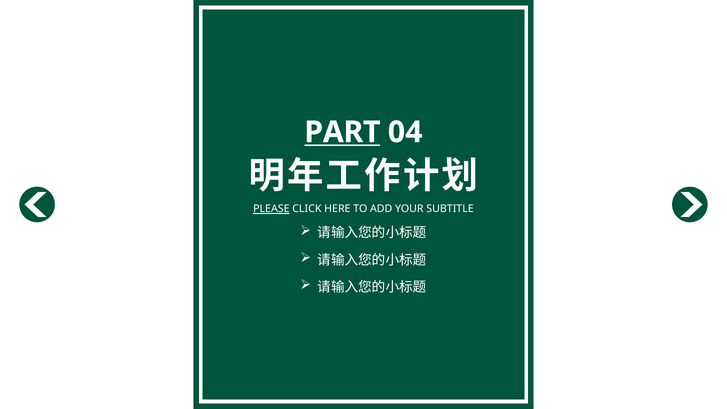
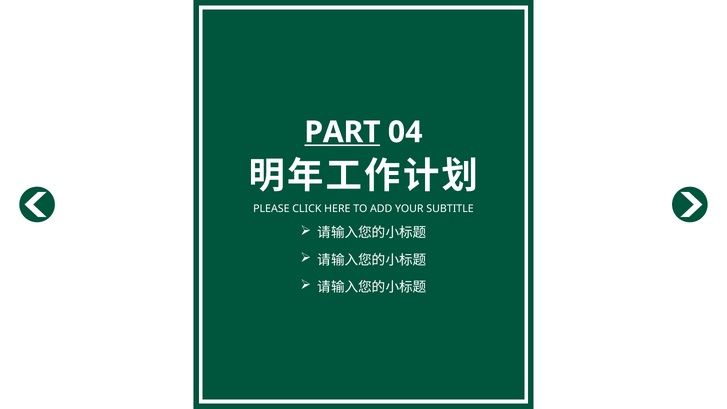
PLEASE underline: present -> none
